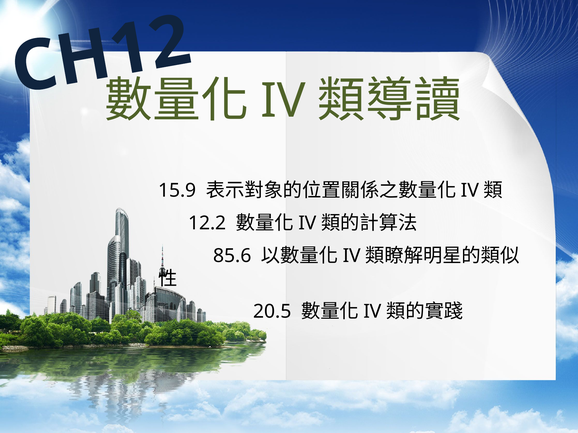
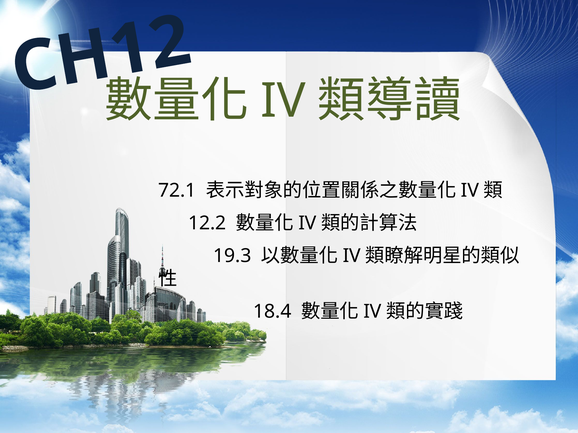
15.9: 15.9 -> 72.1
85.6: 85.6 -> 19.3
20.5: 20.5 -> 18.4
